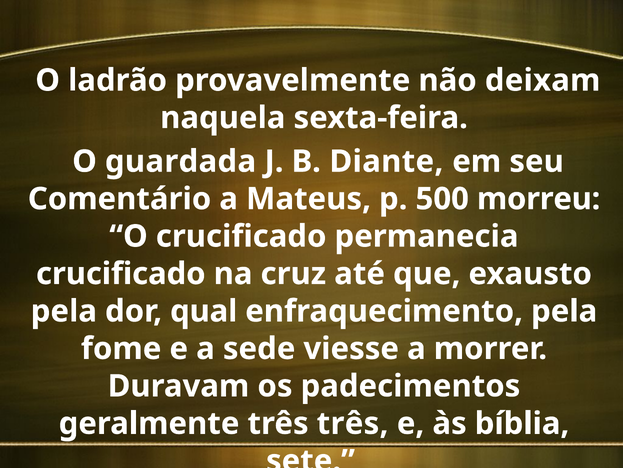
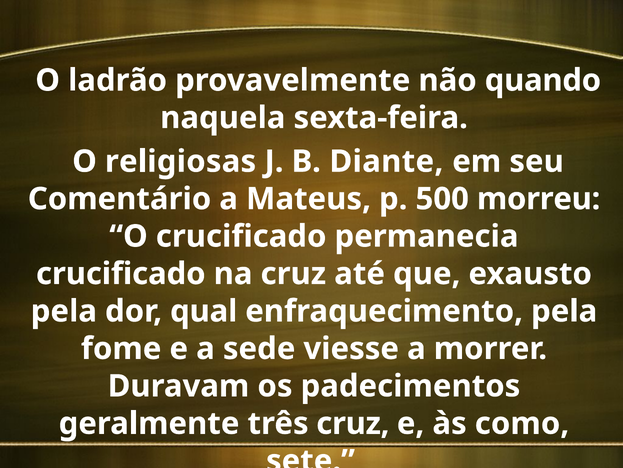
deixam: deixam -> quando
guardada: guardada -> religiosas
três três: três -> cruz
bíblia: bíblia -> como
